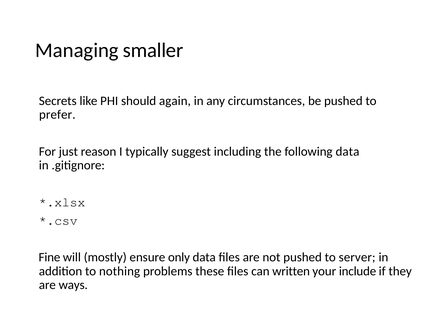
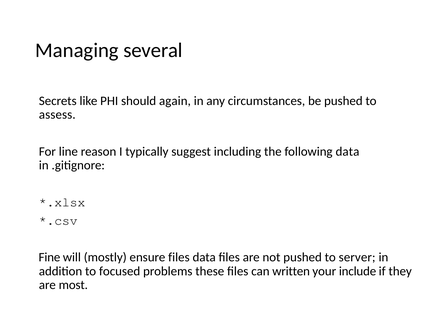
smaller: smaller -> several
prefer: prefer -> assess
just: just -> line
ensure only: only -> files
nothing: nothing -> focused
ways: ways -> most
